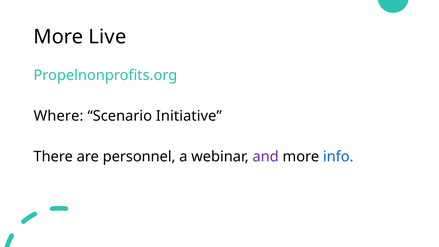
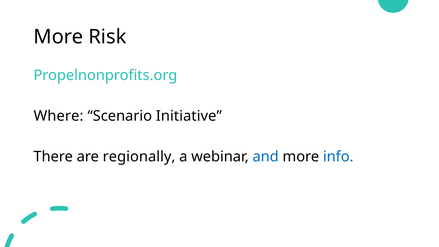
Live: Live -> Risk
personnel: personnel -> regionally
and colour: purple -> blue
